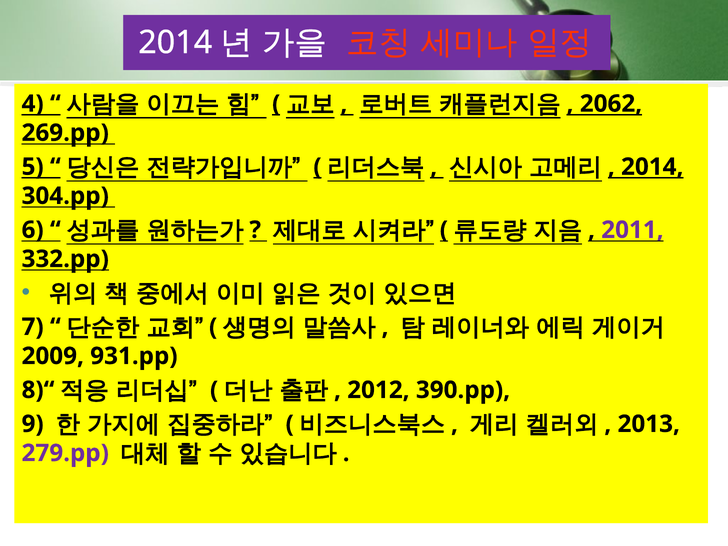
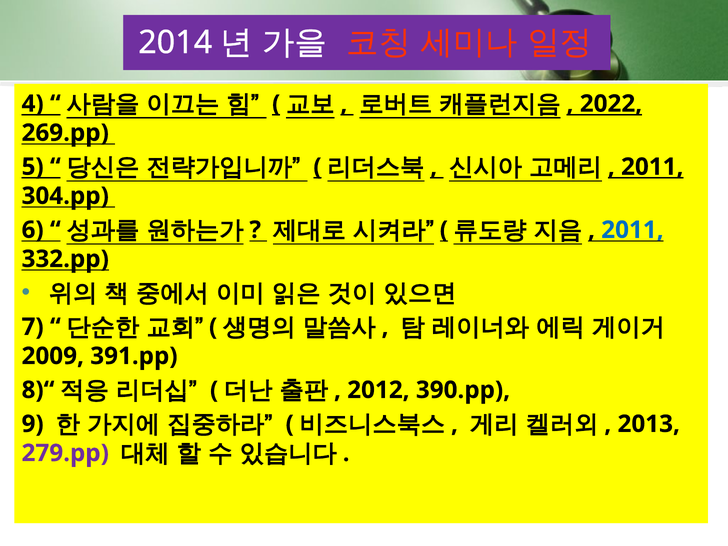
2062: 2062 -> 2022
2014 at (652, 167): 2014 -> 2011
2011 at (632, 230) colour: purple -> blue
931.pp: 931.pp -> 391.pp
